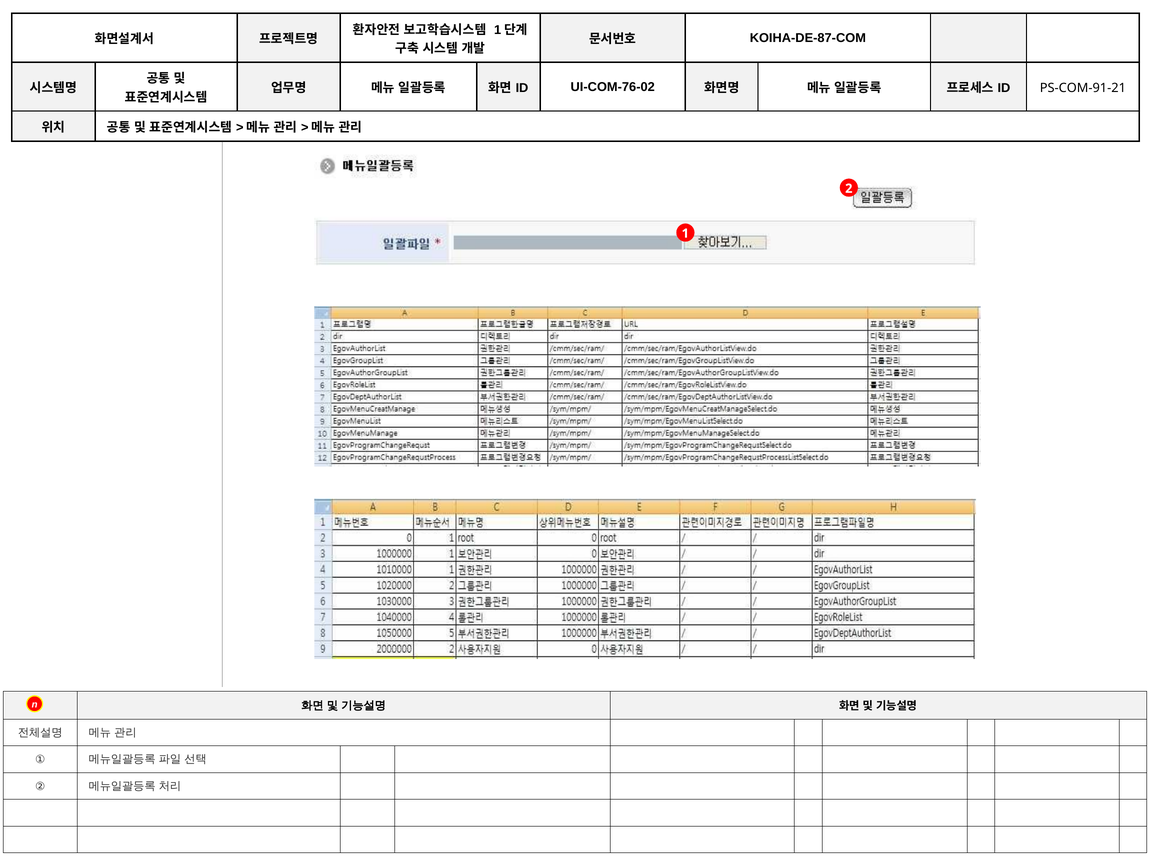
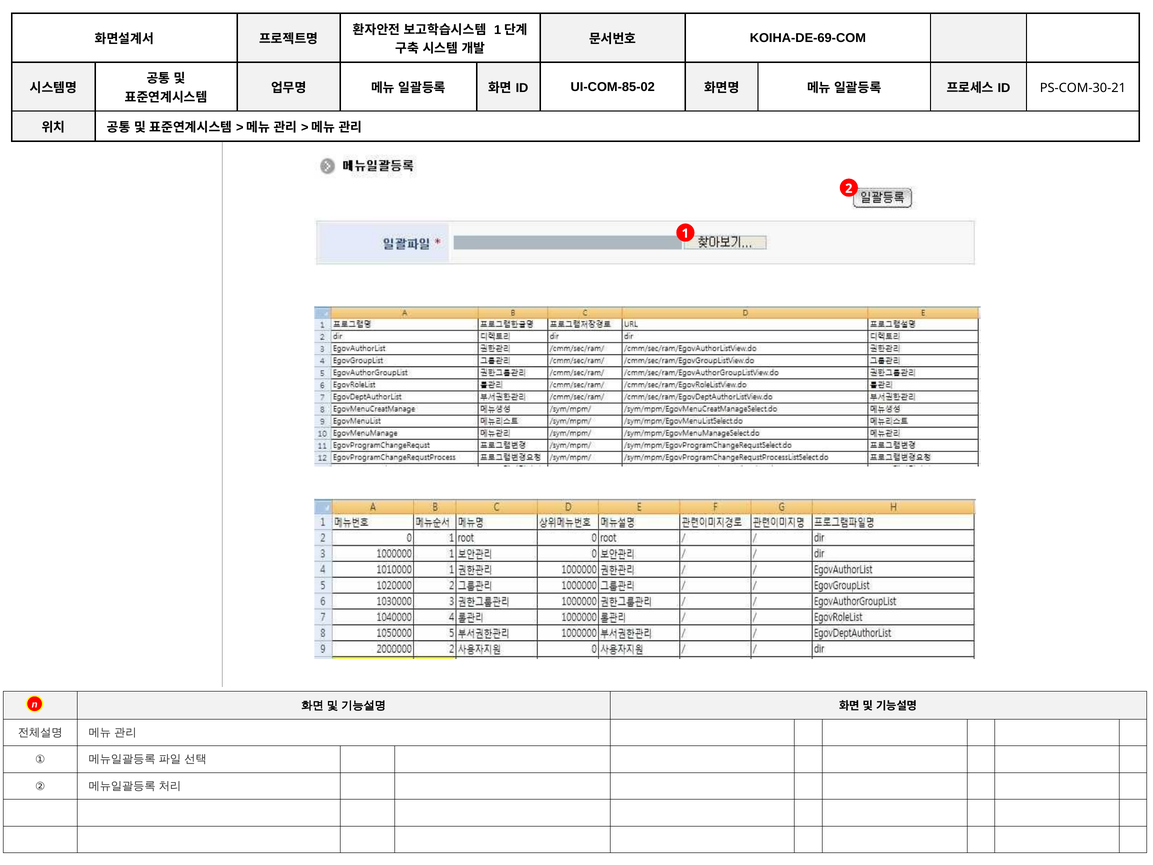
KOIHA-DE-87-COM: KOIHA-DE-87-COM -> KOIHA-DE-69-COM
UI-COM-76-02: UI-COM-76-02 -> UI-COM-85-02
PS-COM-91-21: PS-COM-91-21 -> PS-COM-30-21
